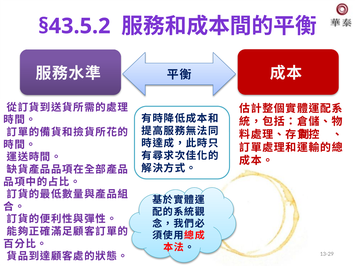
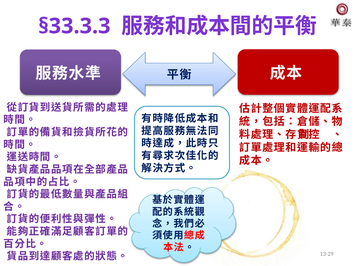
§43.5.2: §43.5.2 -> §33.3.3
